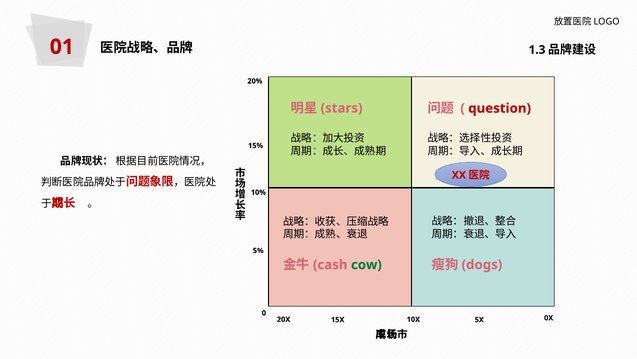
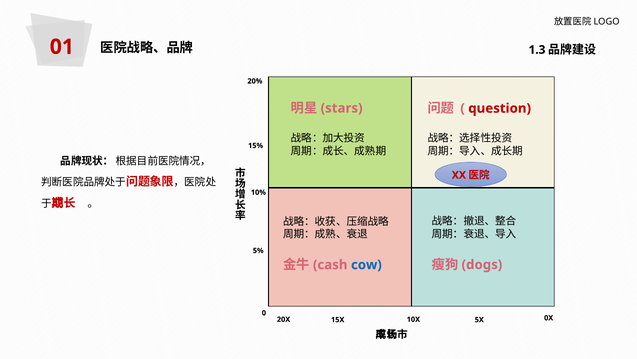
cow colour: green -> blue
